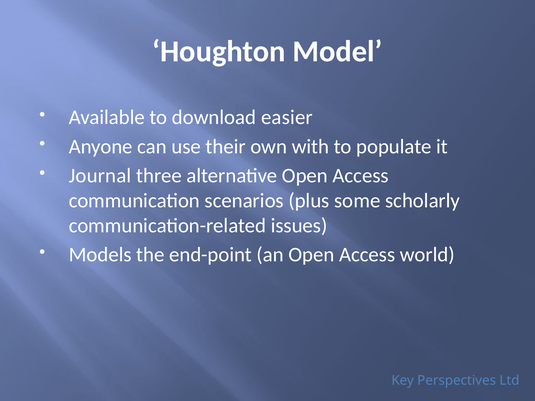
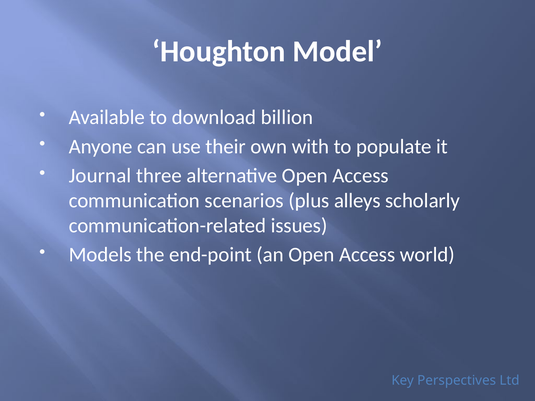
easier: easier -> billion
some: some -> alleys
